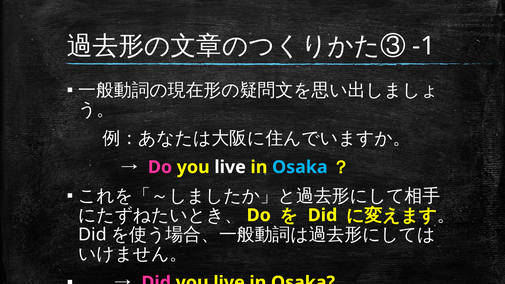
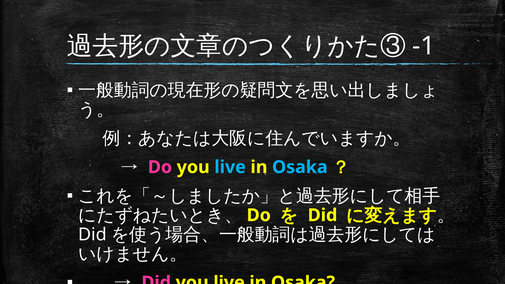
live at (230, 167) colour: white -> light blue
